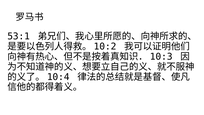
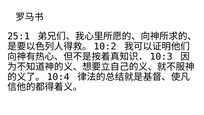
53:1: 53:1 -> 25:1
